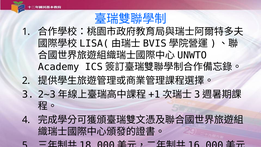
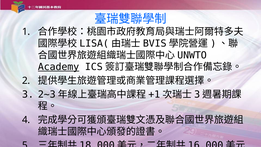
Academy underline: none -> present
